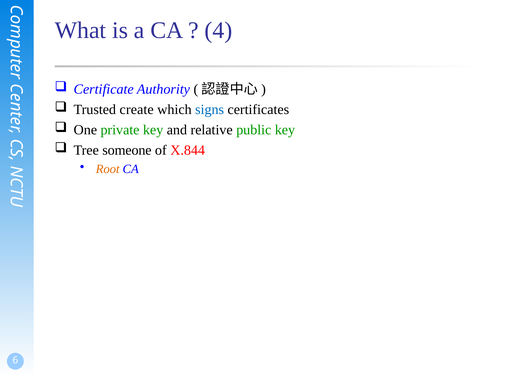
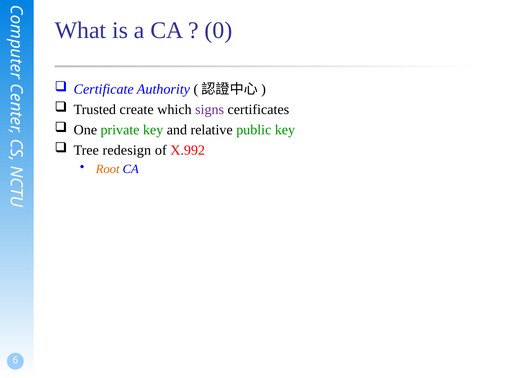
4: 4 -> 0
signs colour: blue -> purple
someone: someone -> redesign
X.844: X.844 -> X.992
